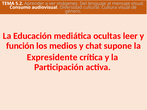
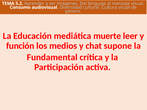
ocultas: ocultas -> muerte
Expresidente: Expresidente -> Fundamental
